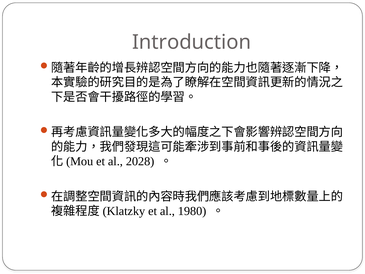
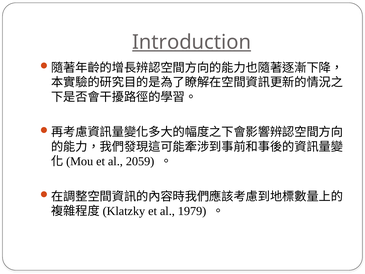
Introduction underline: none -> present
2028: 2028 -> 2059
1980: 1980 -> 1979
